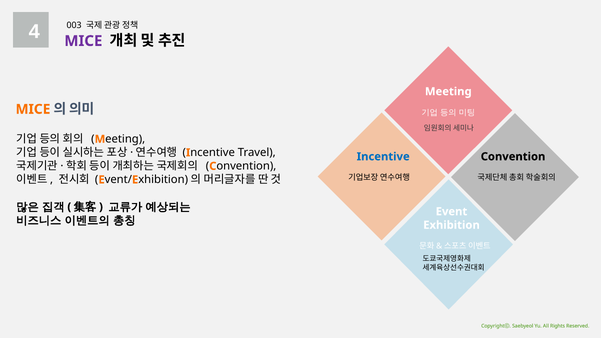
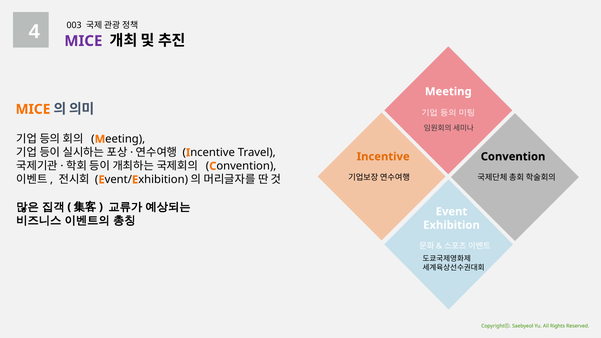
Incentive colour: blue -> orange
